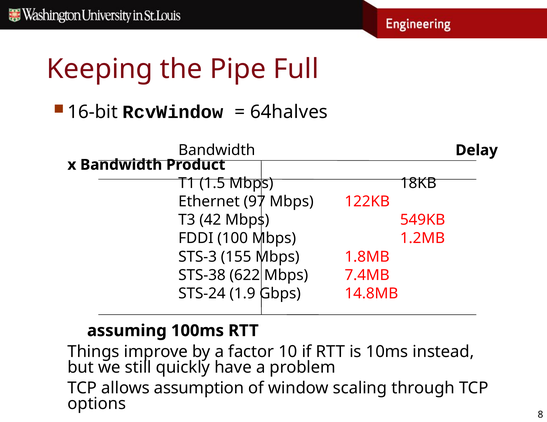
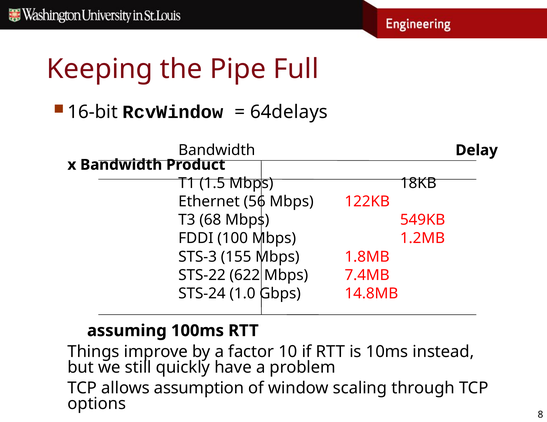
64halves: 64halves -> 64delays
97: 97 -> 56
42: 42 -> 68
STS-38: STS-38 -> STS-22
1.9: 1.9 -> 1.0
